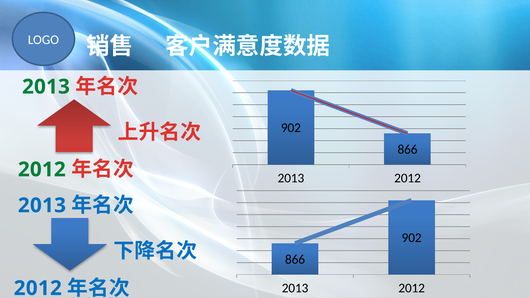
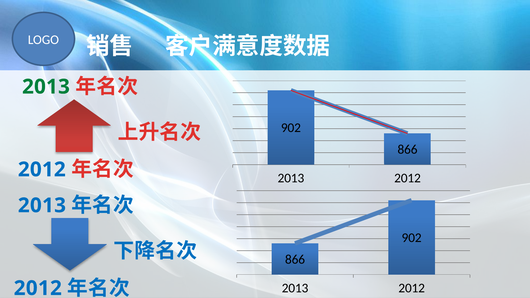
2012 at (42, 170) colour: green -> blue
